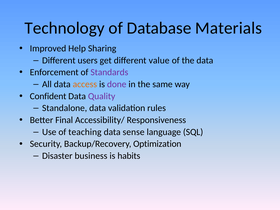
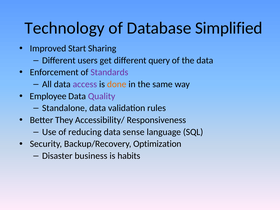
Materials: Materials -> Simplified
Help: Help -> Start
value: value -> query
access colour: orange -> purple
done colour: purple -> orange
Confident: Confident -> Employee
Final: Final -> They
teaching: teaching -> reducing
